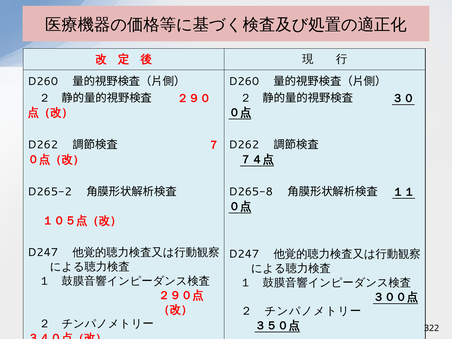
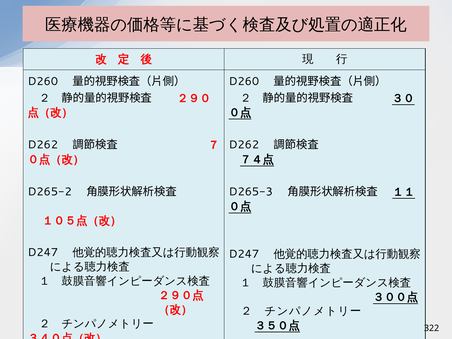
D265-8: D265-8 -> D265-3
